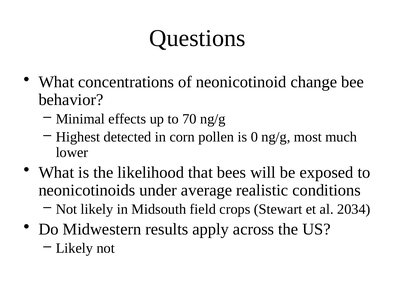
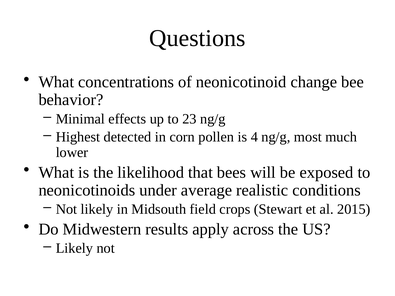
70: 70 -> 23
0: 0 -> 4
2034: 2034 -> 2015
